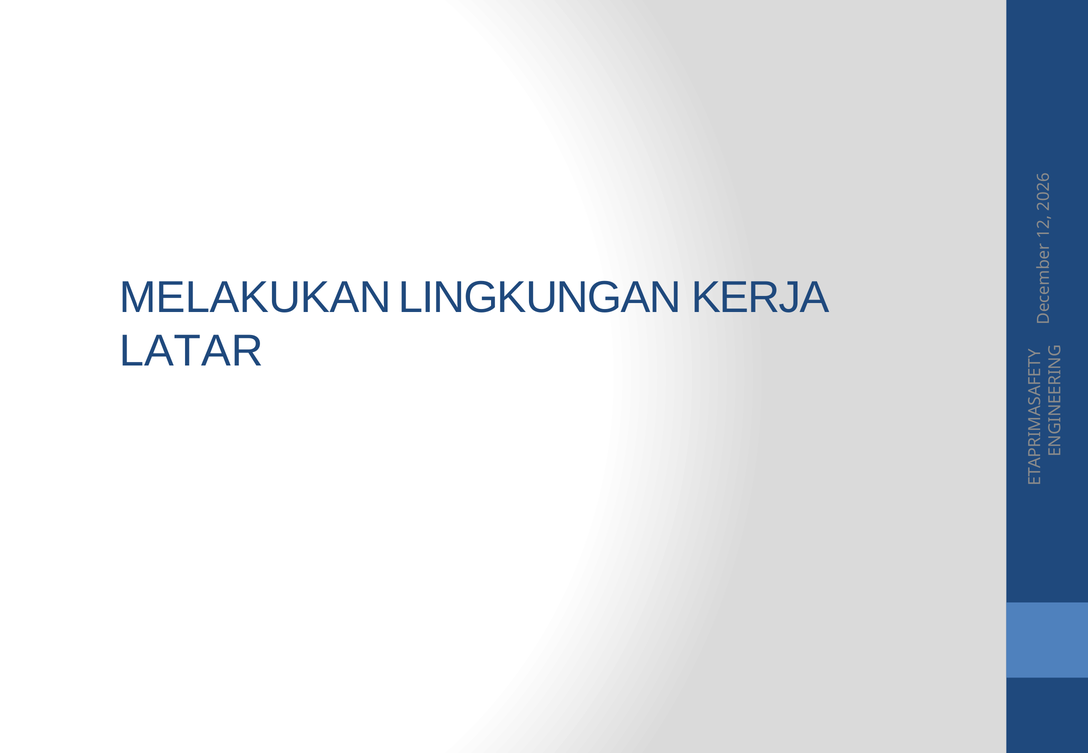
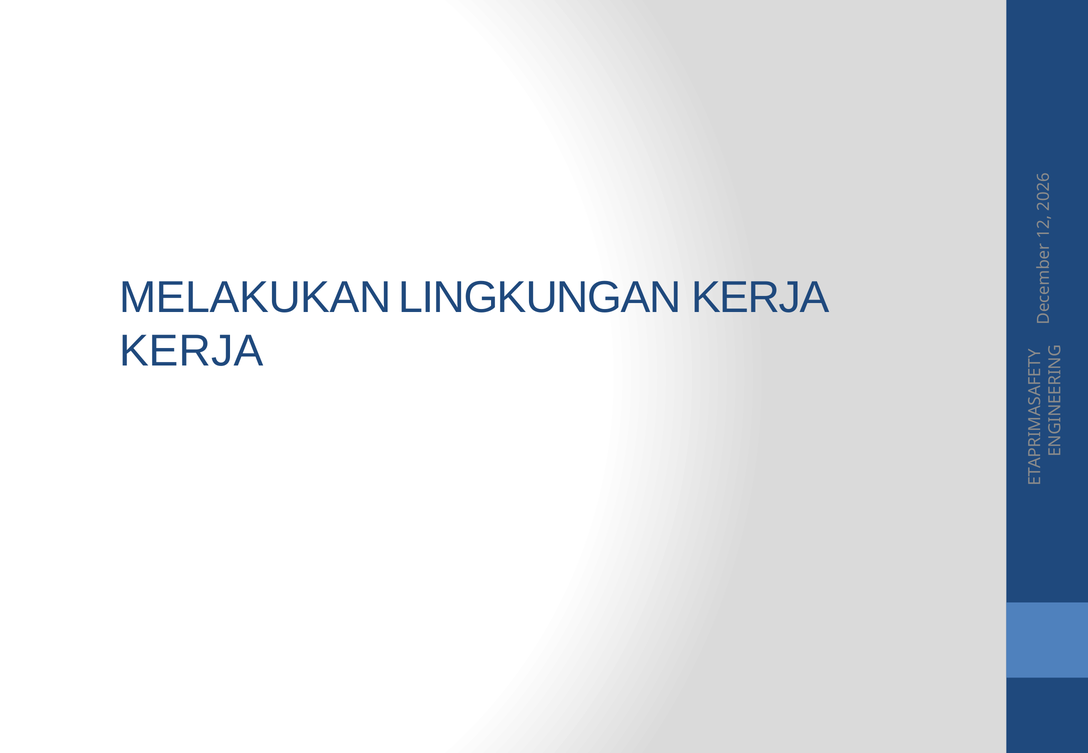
LATAR at (191, 351): LATAR -> KERJA
